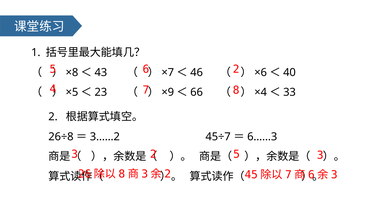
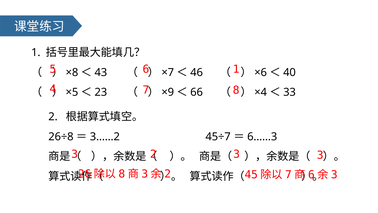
6 2: 2 -> 1
5 at (237, 154): 5 -> 3
